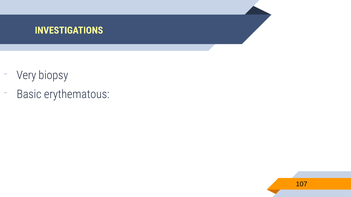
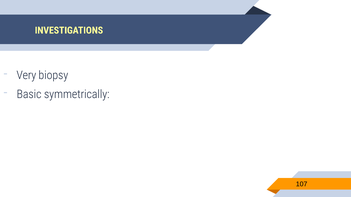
erythematous: erythematous -> symmetrically
